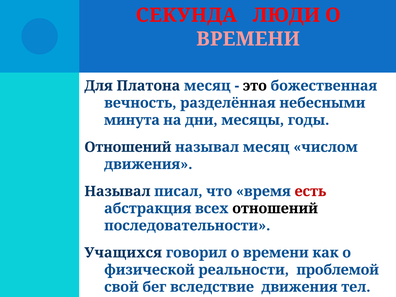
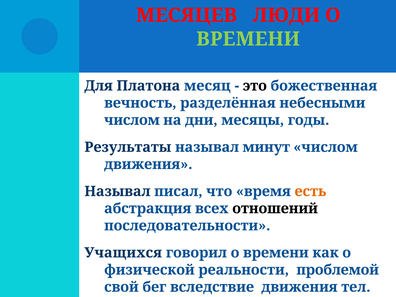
СЕКУНДА: СЕКУНДА -> МЕСЯЦЕВ
ВРЕМЕНИ at (248, 39) colour: pink -> light green
минута at (132, 120): минута -> числом
Отношений at (128, 147): Отношений -> Результаты
называл месяц: месяц -> минут
есть colour: red -> orange
